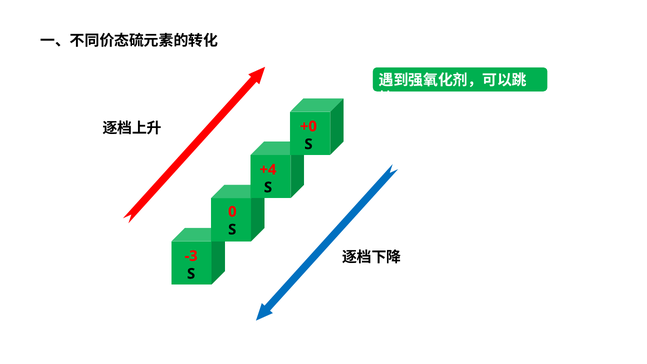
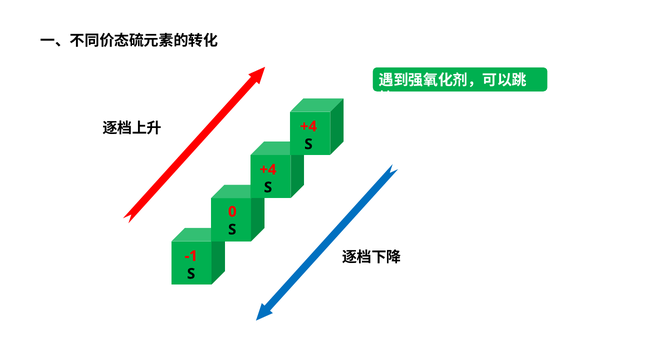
+0 at (308, 126): +0 -> +4
-3: -3 -> -1
